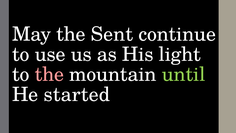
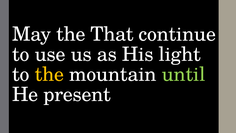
Sent: Sent -> That
the at (49, 74) colour: pink -> yellow
started: started -> present
